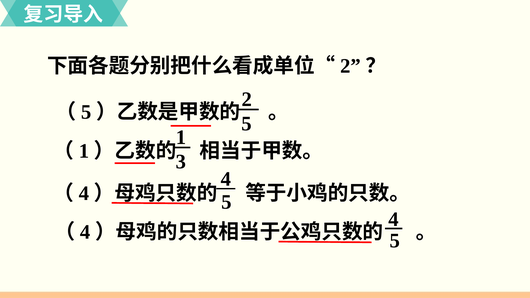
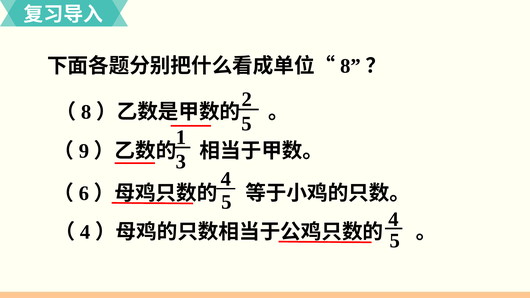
2 at (350, 66): 2 -> 8
5 at (86, 112): 5 -> 8
1 at (84, 151): 1 -> 9
4 at (84, 193): 4 -> 6
